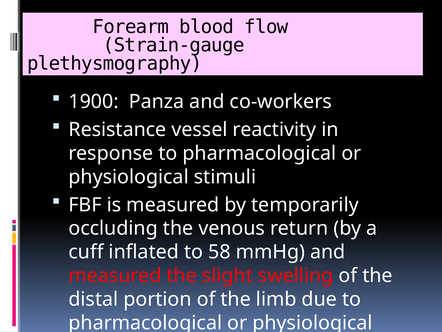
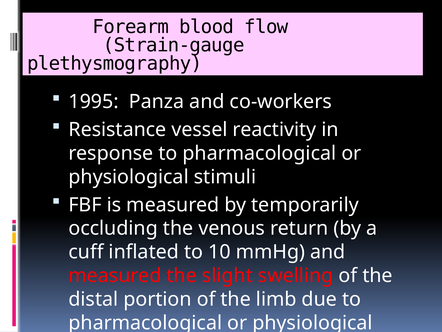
1900: 1900 -> 1995
58: 58 -> 10
